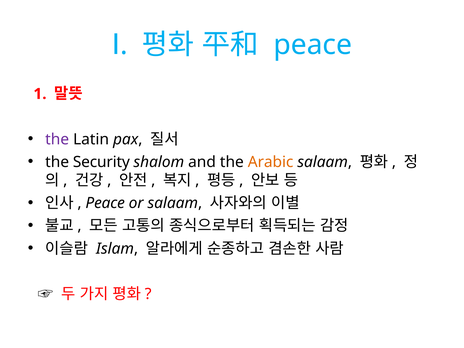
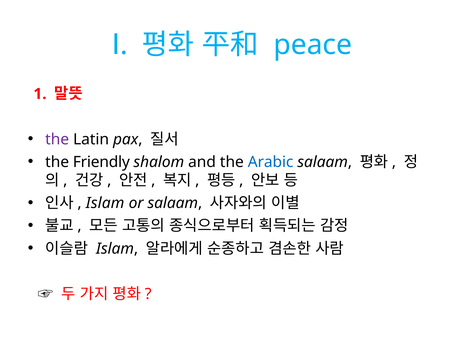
Security: Security -> Friendly
Arabic colour: orange -> blue
Peace at (105, 203): Peace -> Islam
